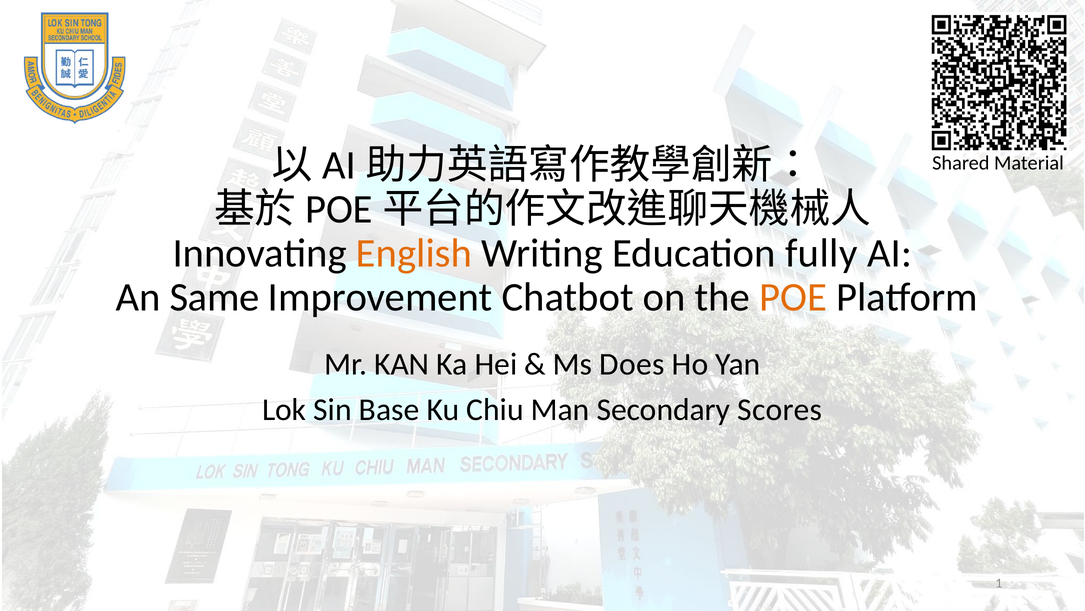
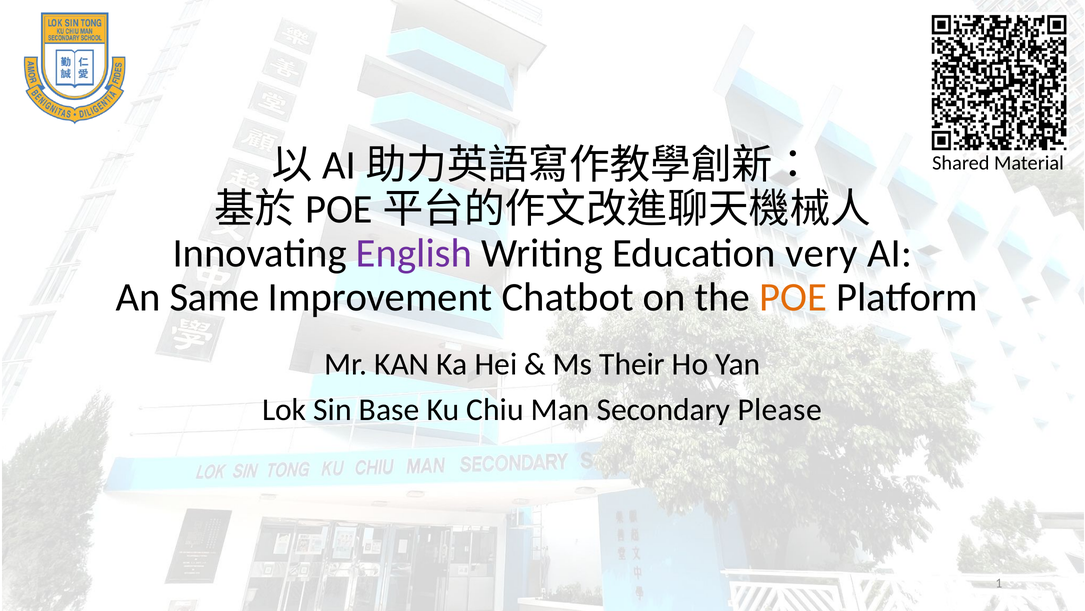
English colour: orange -> purple
fully: fully -> very
Does: Does -> Their
Scores: Scores -> Please
